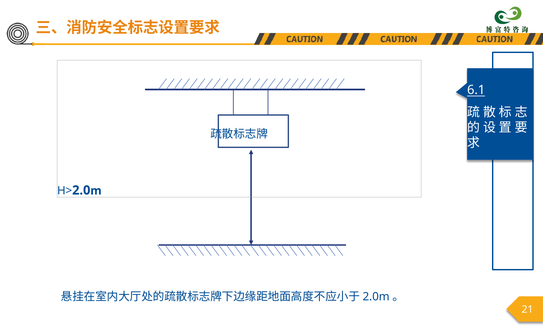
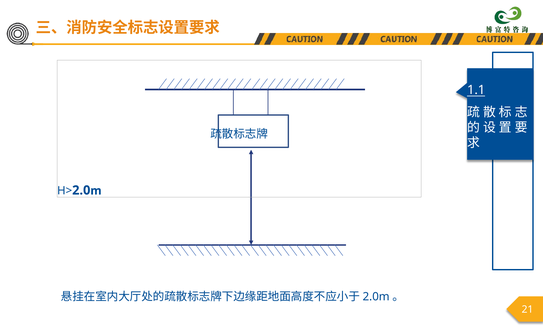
6.1: 6.1 -> 1.1
